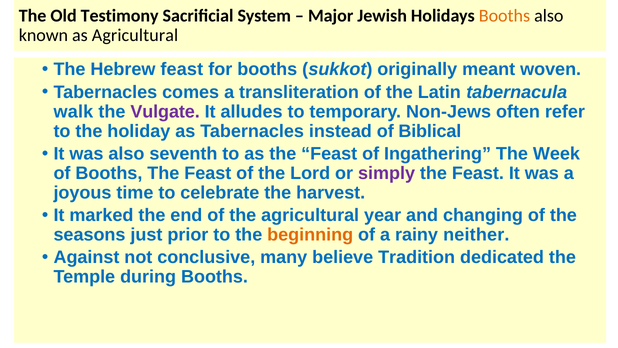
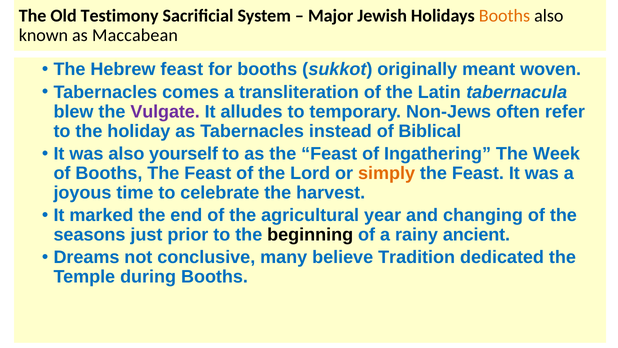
as Agricultural: Agricultural -> Maccabean
walk: walk -> blew
seventh: seventh -> yourself
simply colour: purple -> orange
beginning colour: orange -> black
neither: neither -> ancient
Against: Against -> Dreams
